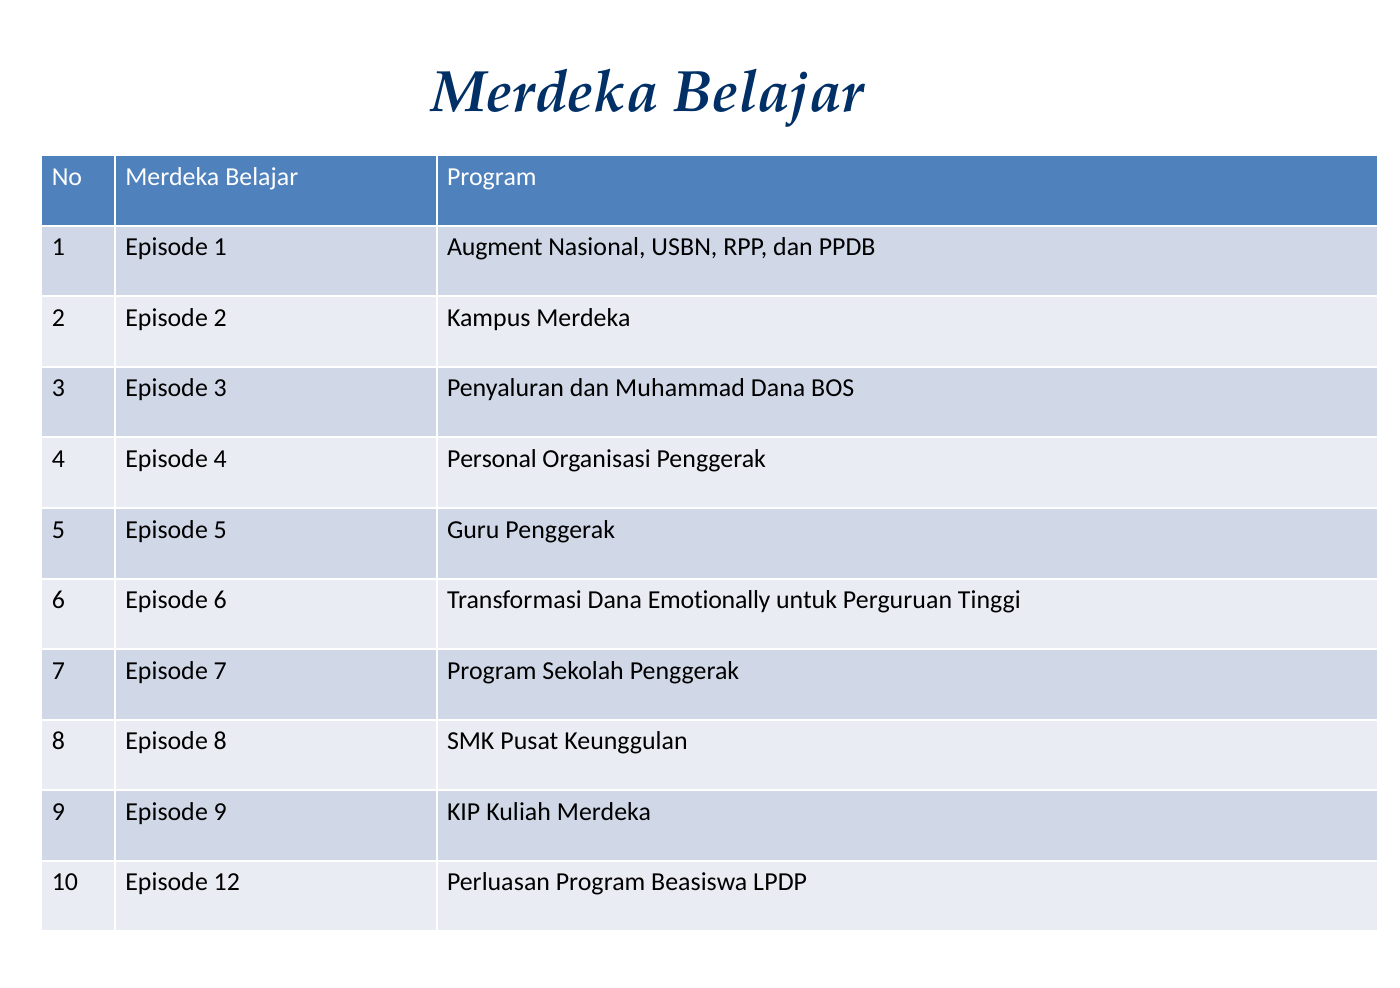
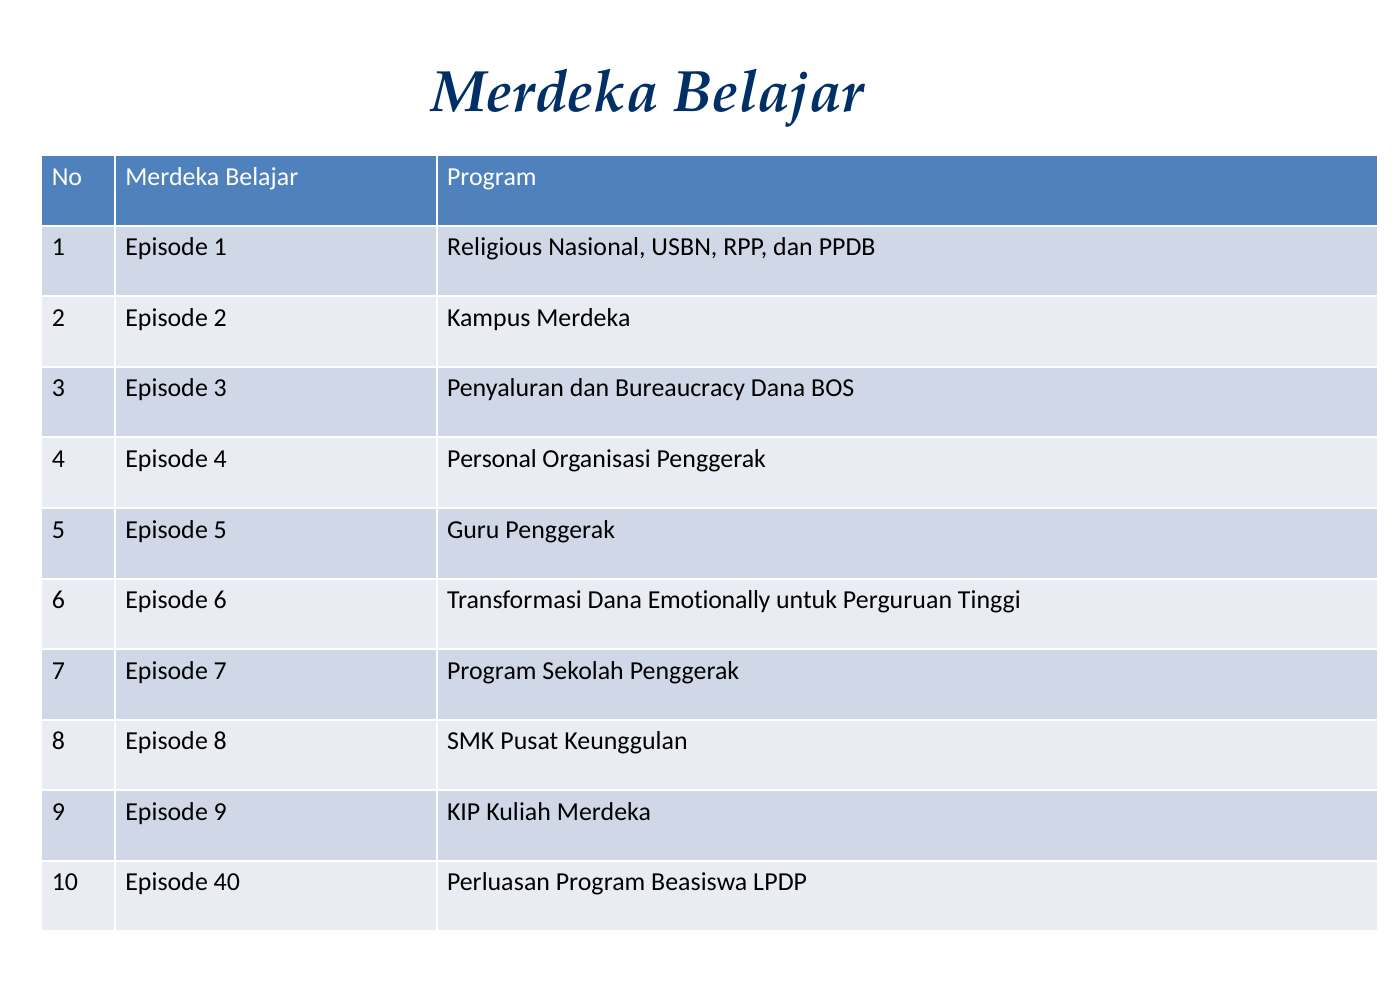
Augment: Augment -> Religious
Muhammad: Muhammad -> Bureaucracy
12: 12 -> 40
